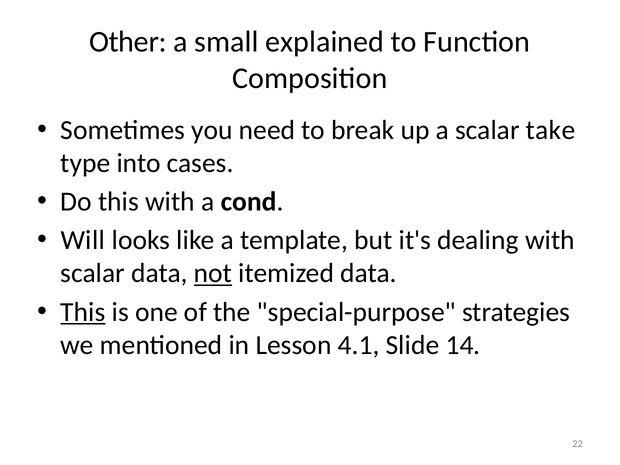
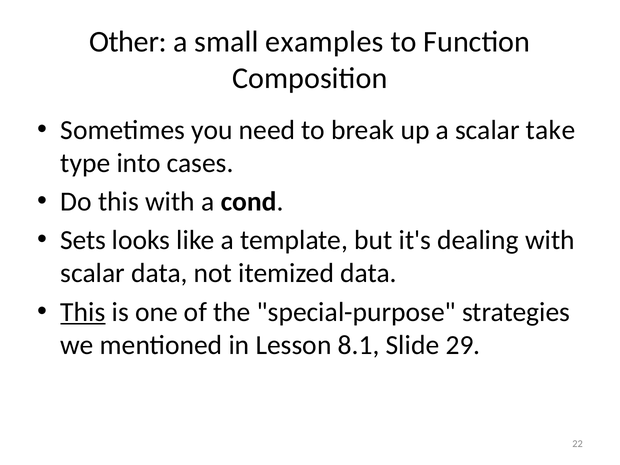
explained: explained -> examples
Will: Will -> Sets
not underline: present -> none
4.1: 4.1 -> 8.1
14: 14 -> 29
